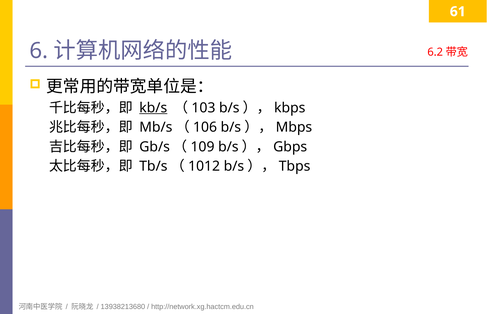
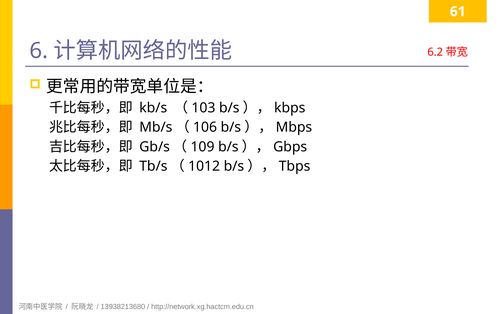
kb/s underline: present -> none
